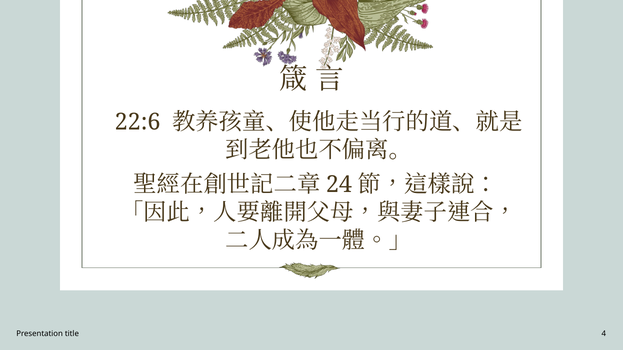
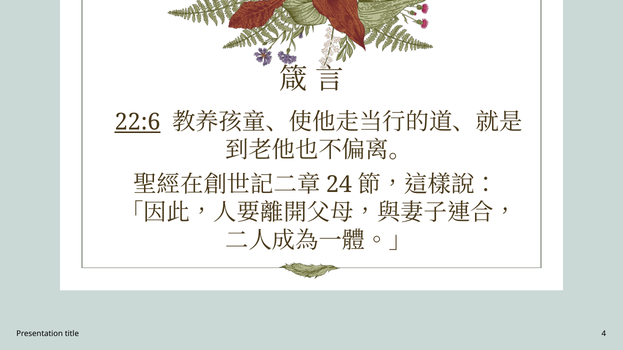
22:6 underline: none -> present
